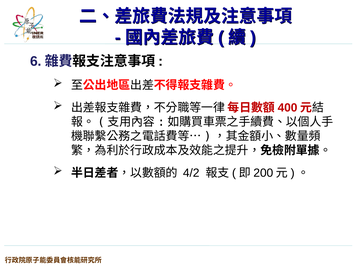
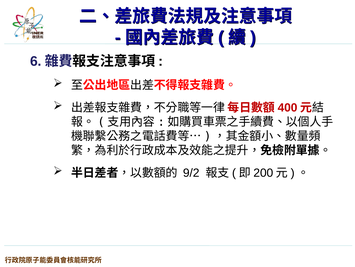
4/2: 4/2 -> 9/2
